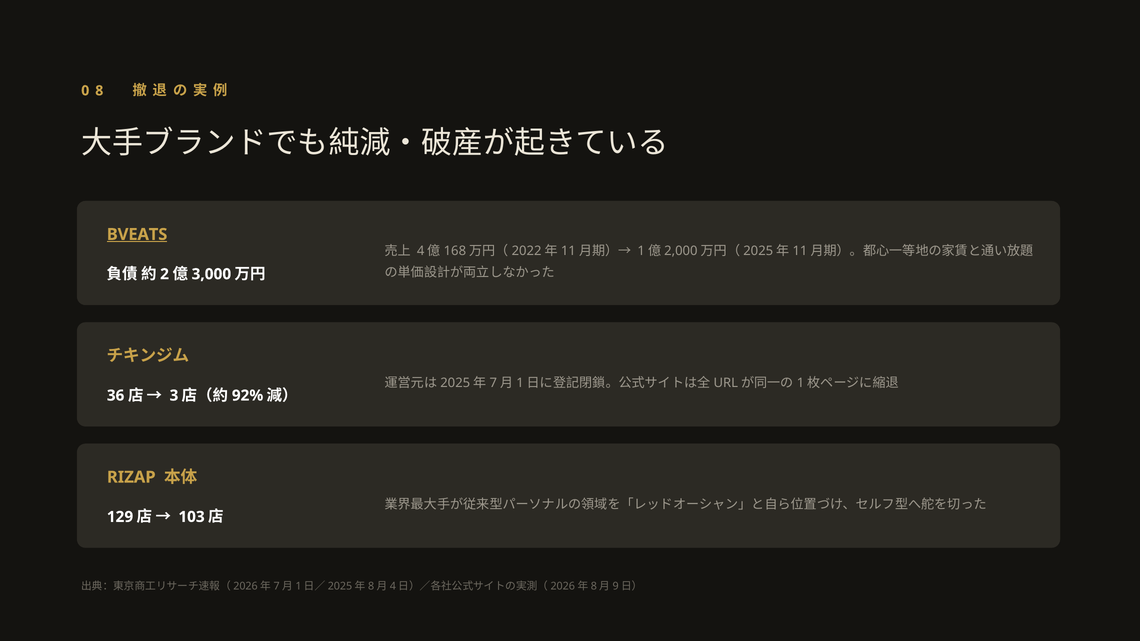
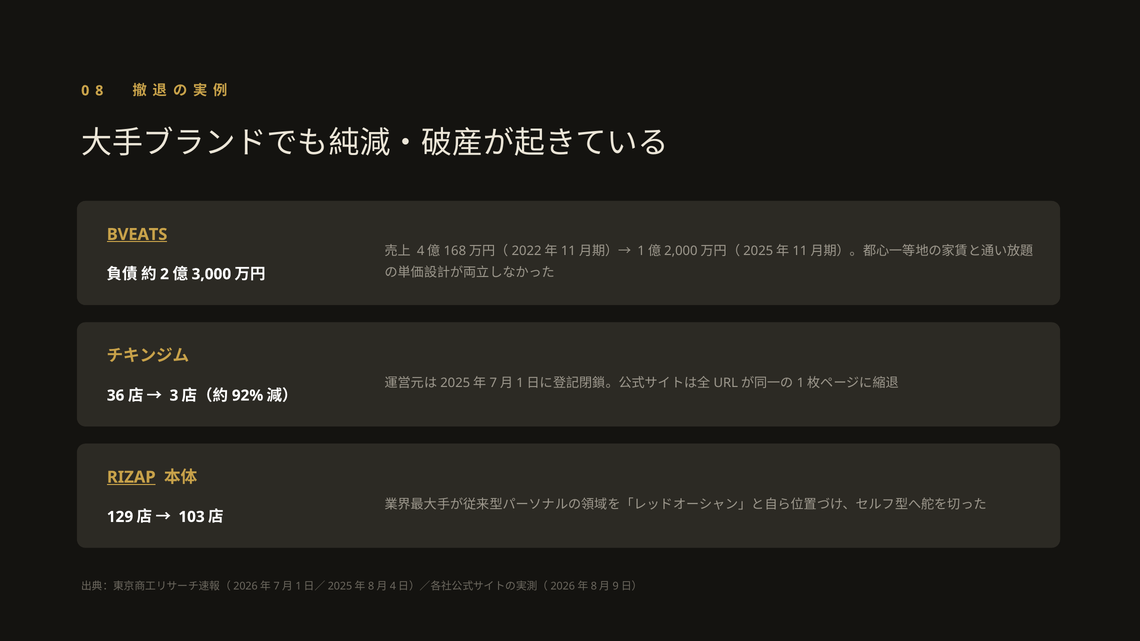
RIZAP underline: none -> present
